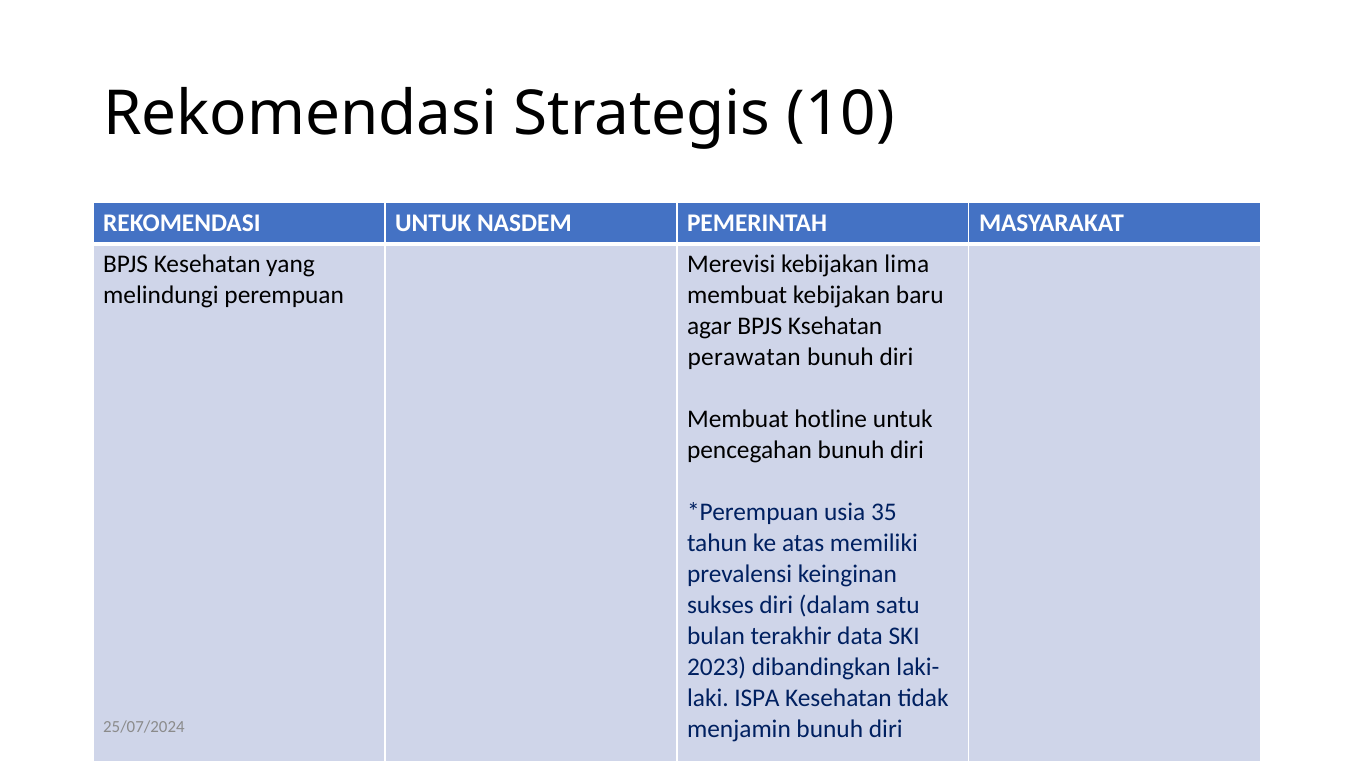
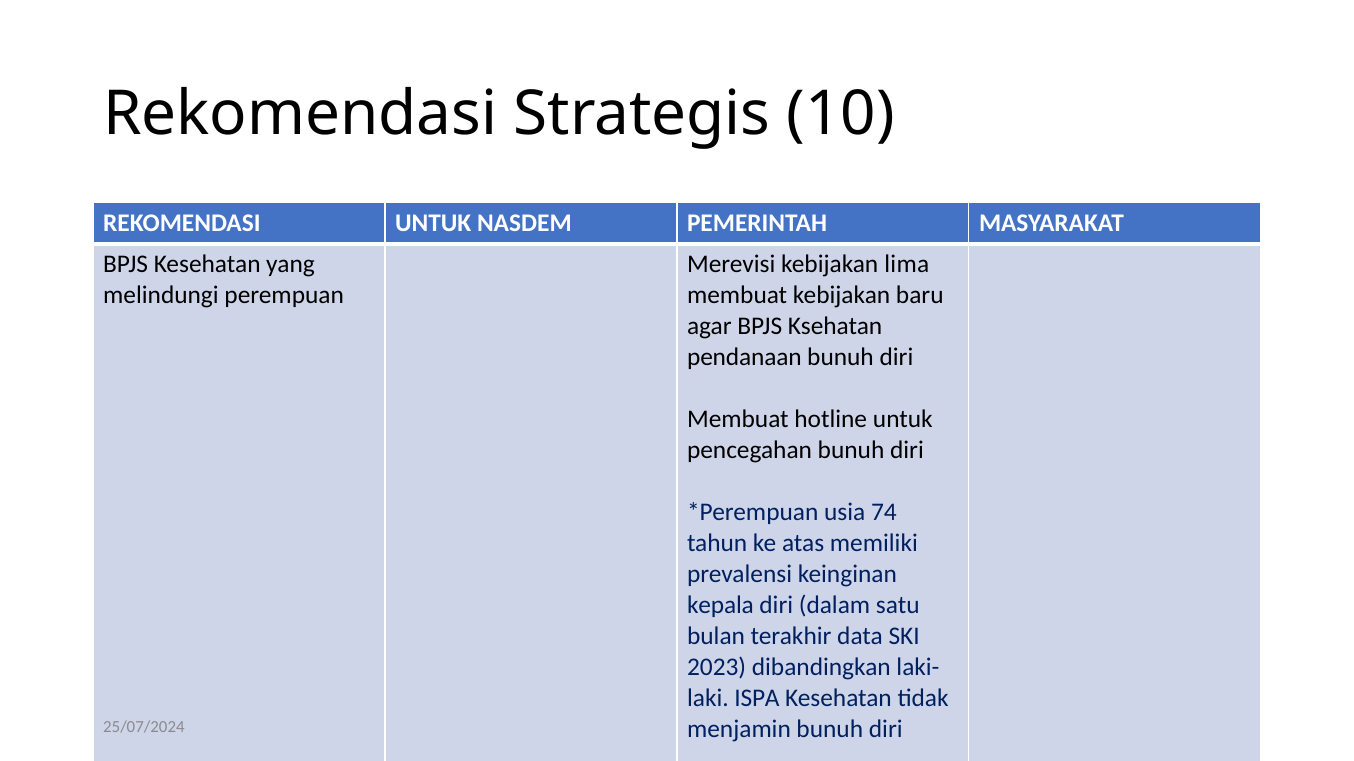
perawatan: perawatan -> pendanaan
35: 35 -> 74
sukses: sukses -> kepala
